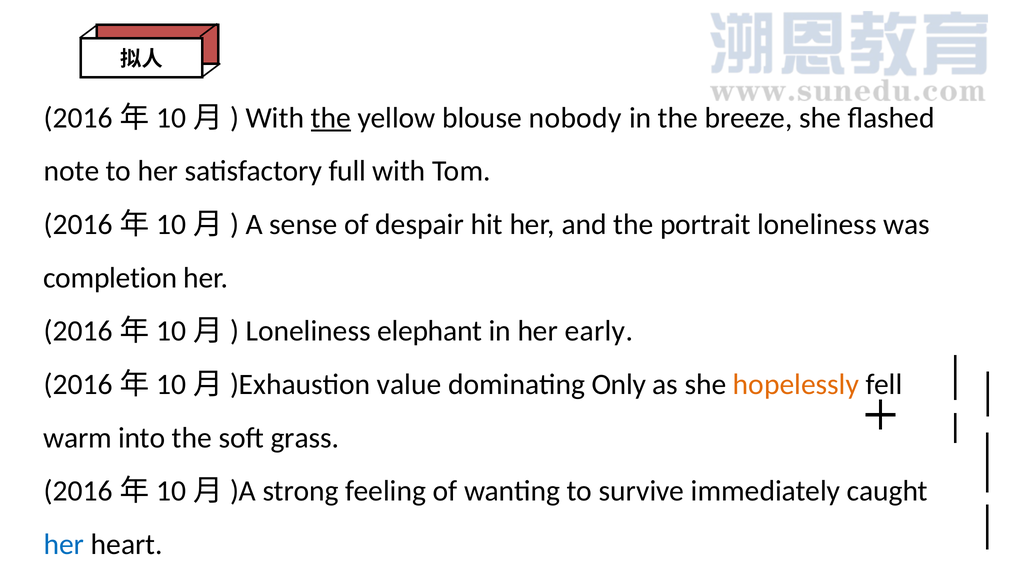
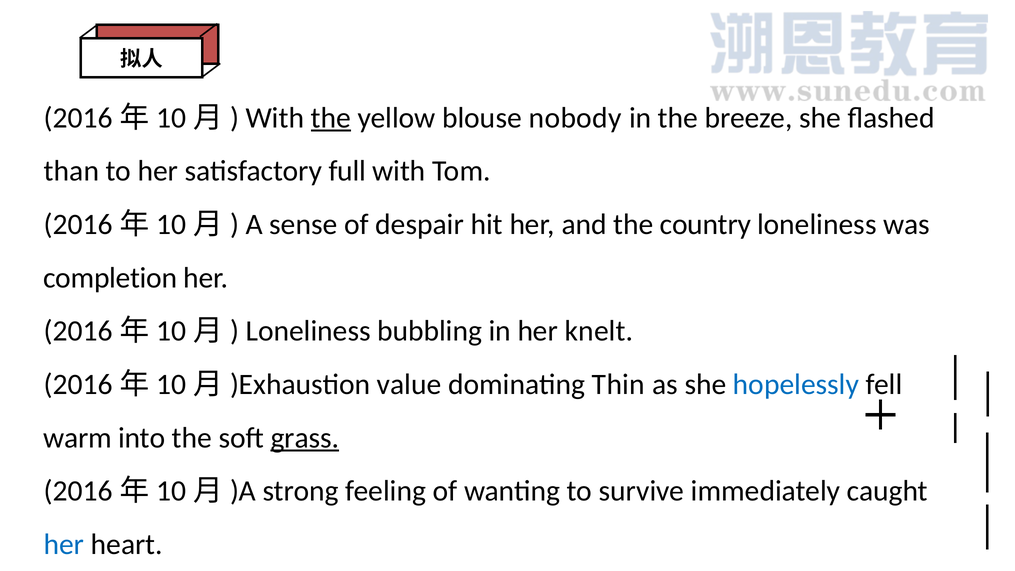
note: note -> than
portrait: portrait -> country
elephant: elephant -> bubbling
early: early -> knelt
Only: Only -> Thin
hopelessly colour: orange -> blue
grass underline: none -> present
